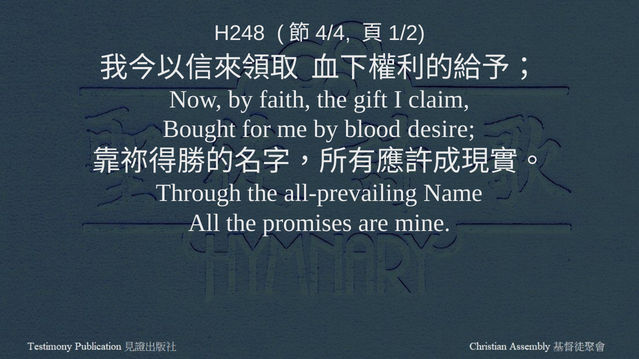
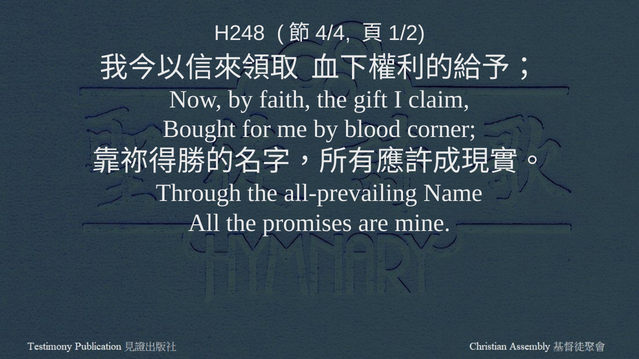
desire: desire -> corner
